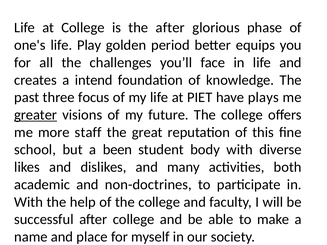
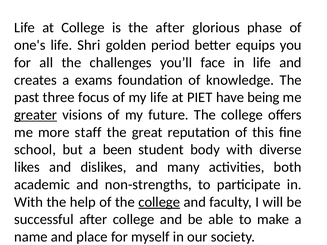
Play: Play -> Shri
intend: intend -> exams
plays: plays -> being
non-doctrines: non-doctrines -> non-strengths
college at (159, 202) underline: none -> present
